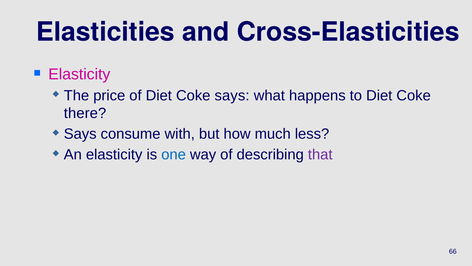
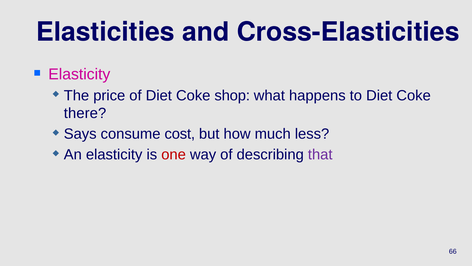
Coke says: says -> shop
with: with -> cost
one colour: blue -> red
